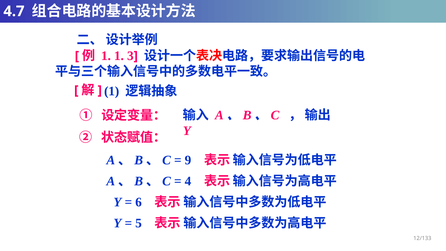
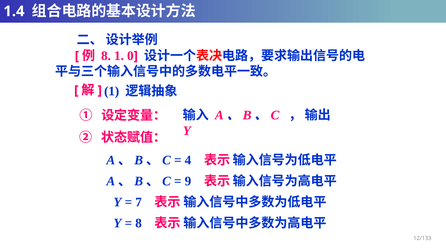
4.7: 4.7 -> 1.4
1 at (106, 56): 1 -> 8
3: 3 -> 0
9: 9 -> 4
4: 4 -> 9
6: 6 -> 7
5 at (139, 223): 5 -> 8
